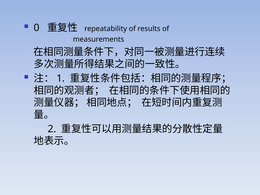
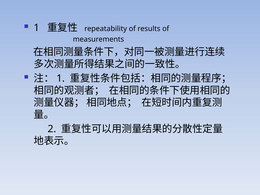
0 at (37, 28): 0 -> 1
